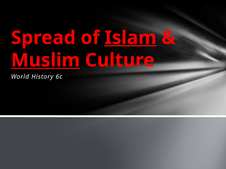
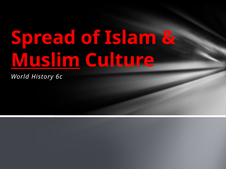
Islam underline: present -> none
